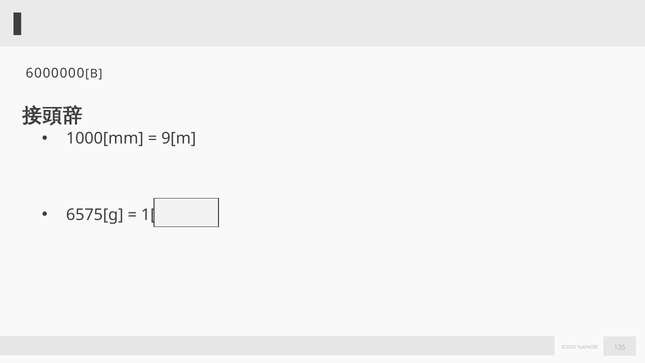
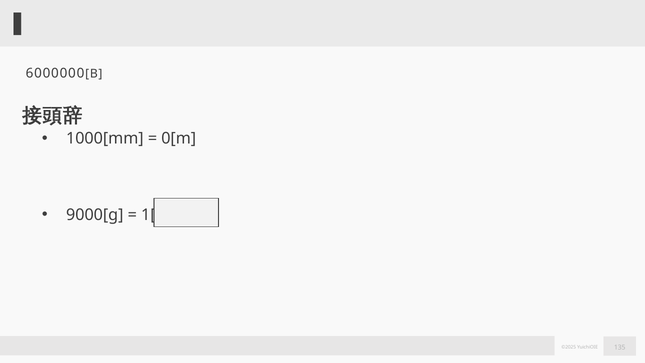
9[m: 9[m -> 0[m
6575[g: 6575[g -> 9000[g
